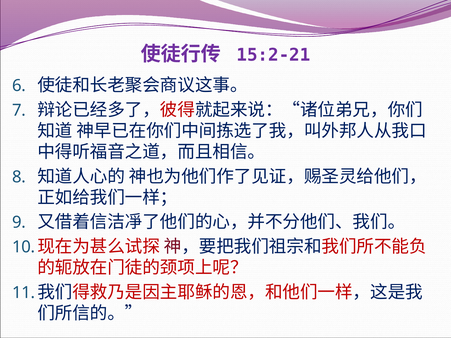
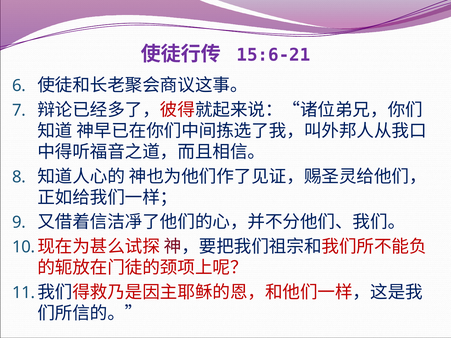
15:2-21: 15:2-21 -> 15:6-21
